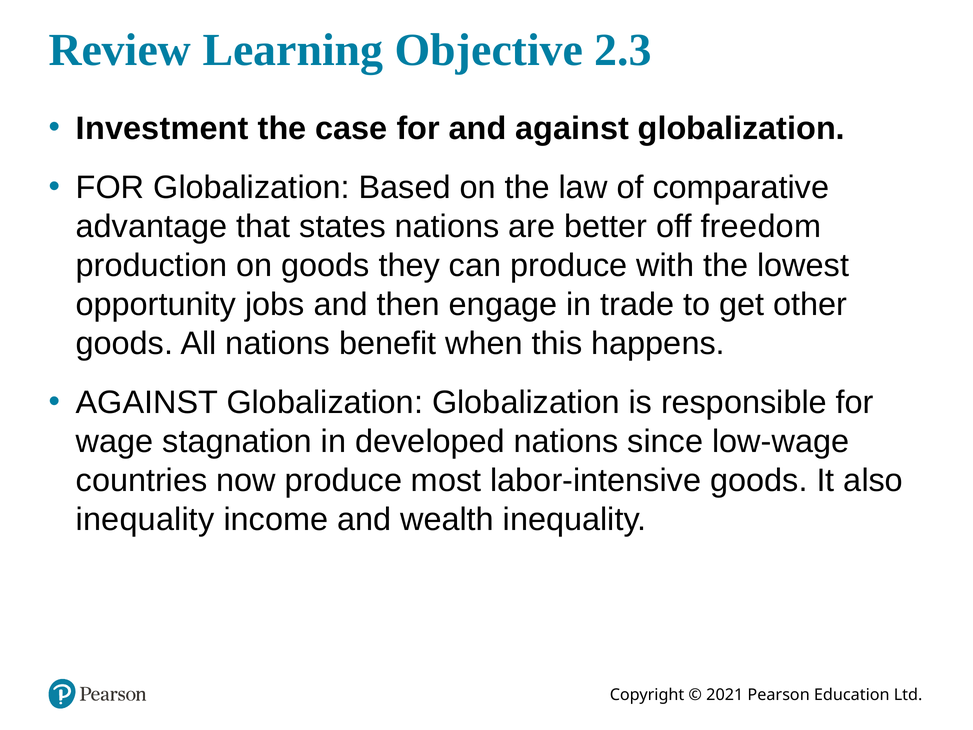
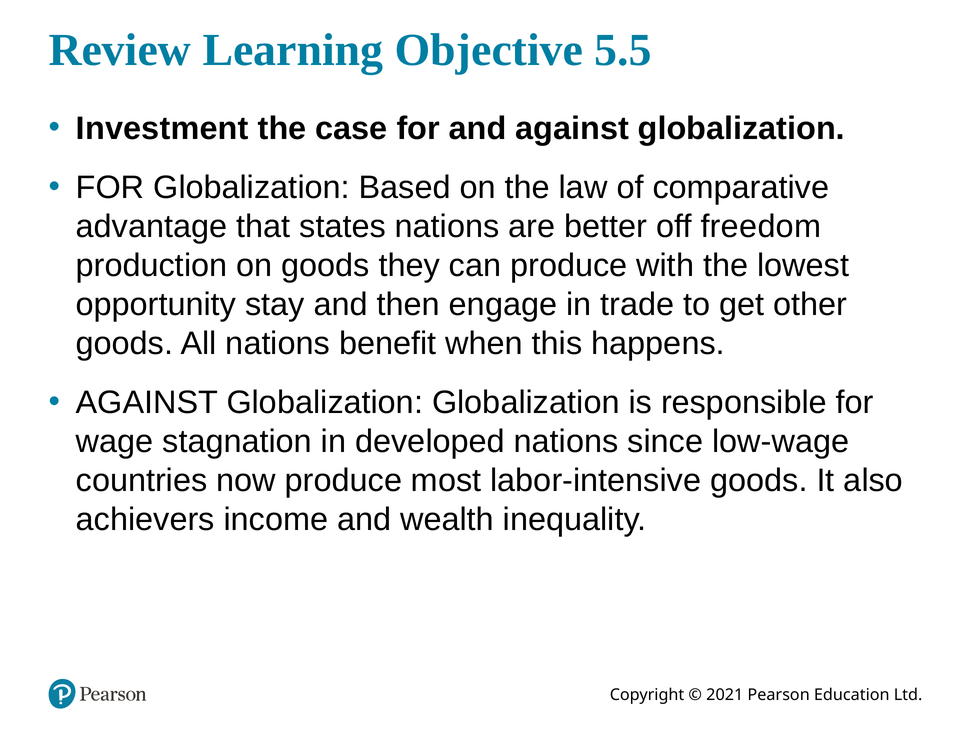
2.3: 2.3 -> 5.5
jobs: jobs -> stay
inequality at (145, 519): inequality -> achievers
